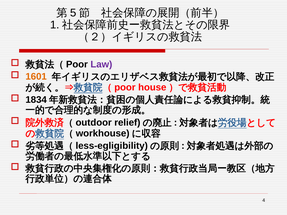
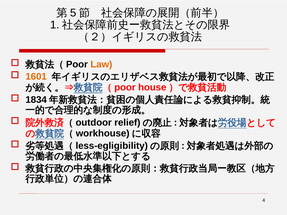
Law colour: purple -> orange
